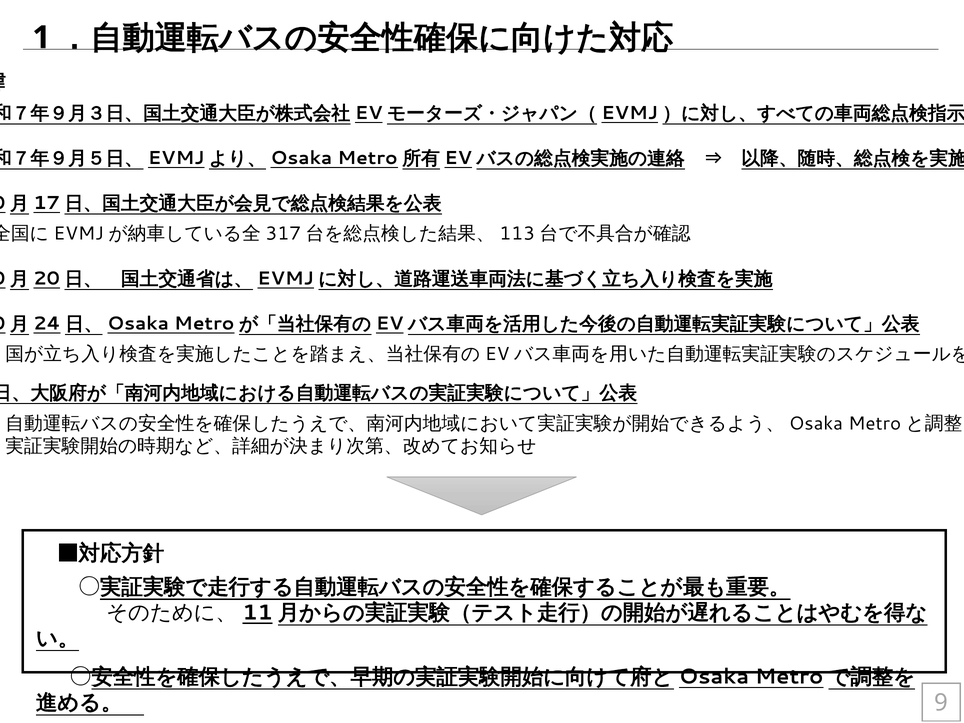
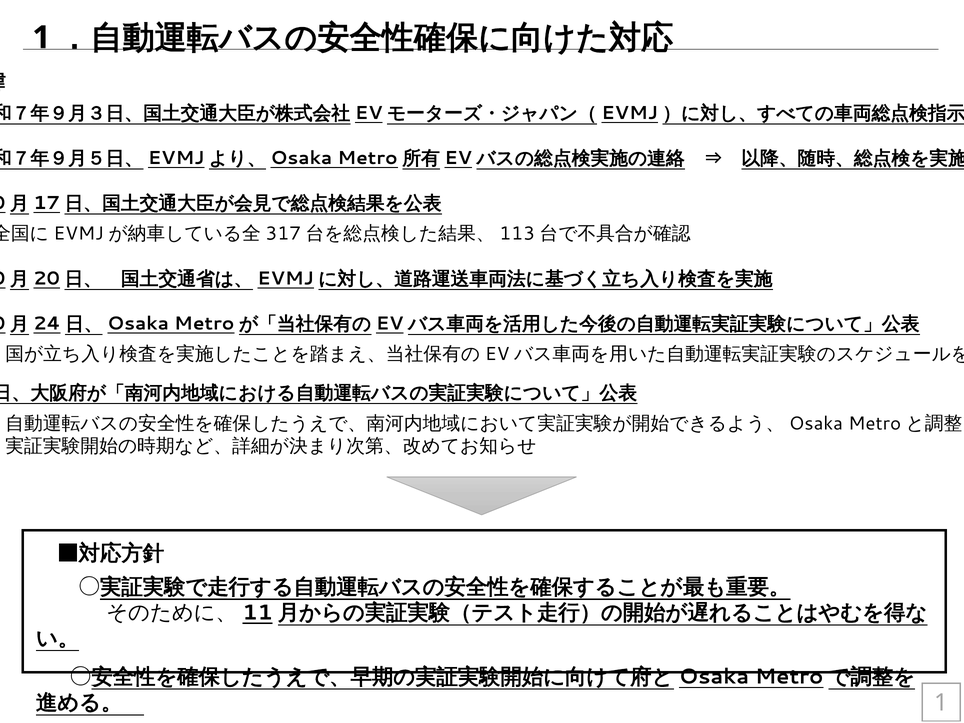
9 at (941, 703): 9 -> 1
